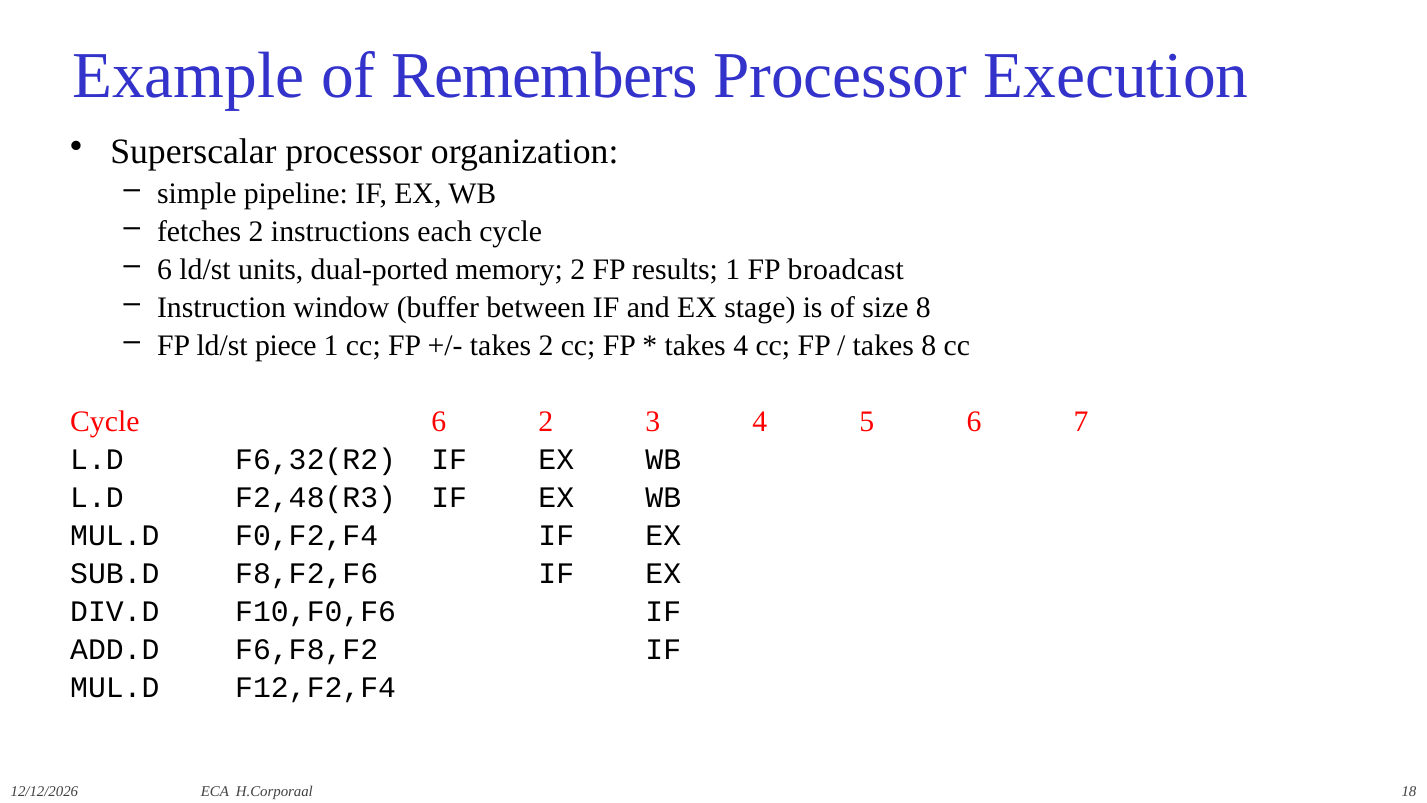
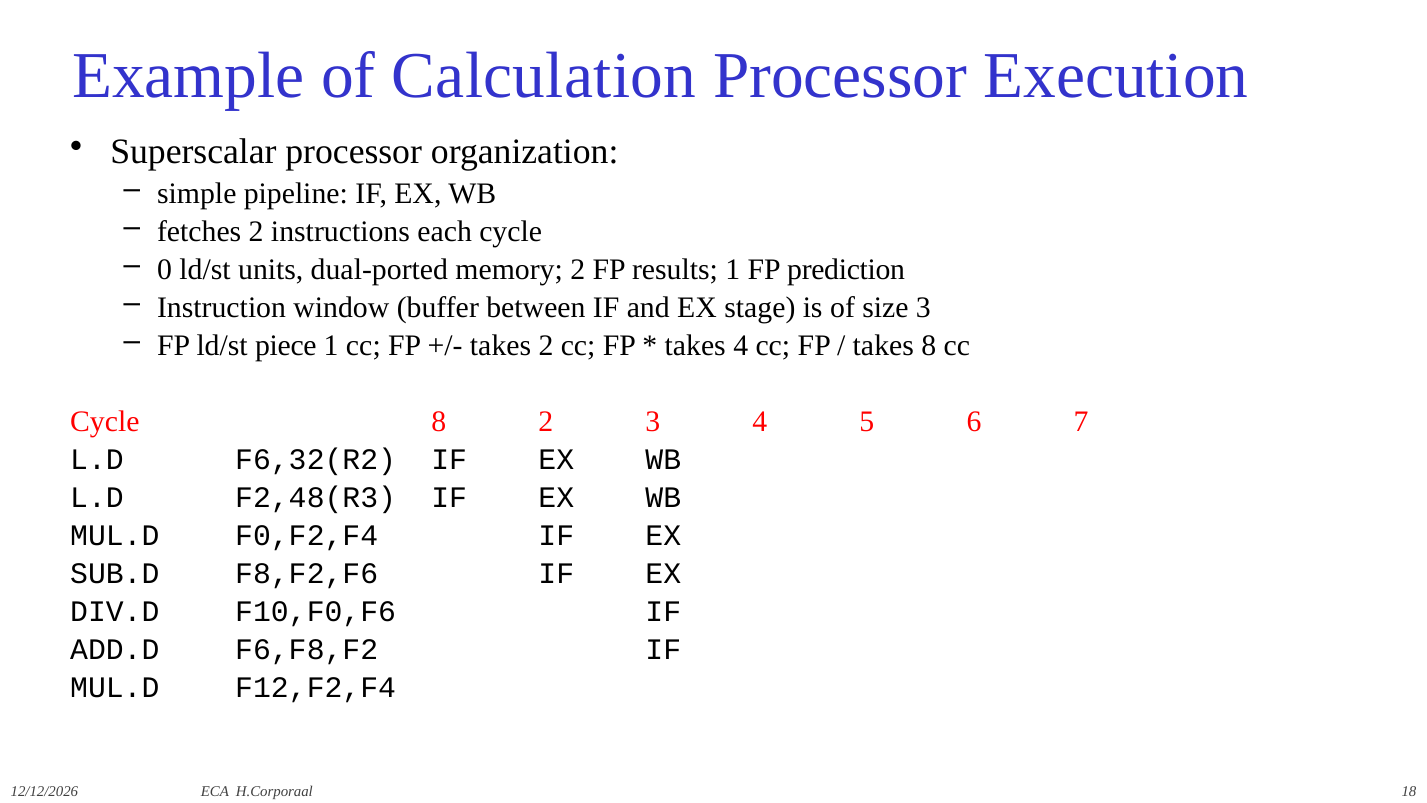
Remembers: Remembers -> Calculation
6 at (165, 269): 6 -> 0
broadcast: broadcast -> prediction
size 8: 8 -> 3
Cycle 6: 6 -> 8
